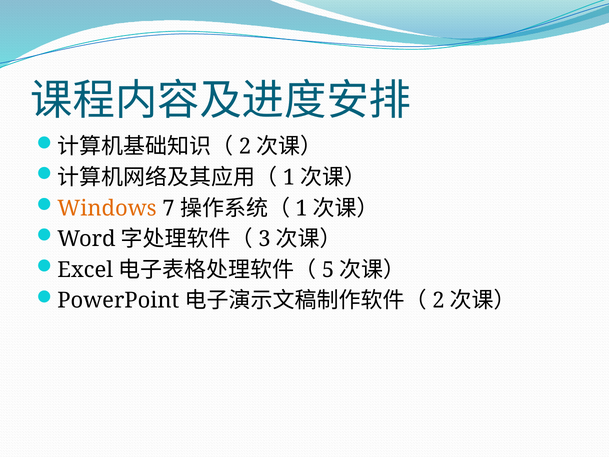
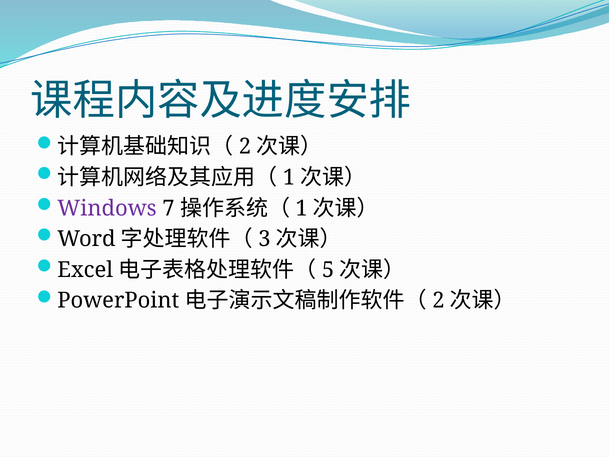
Windows colour: orange -> purple
